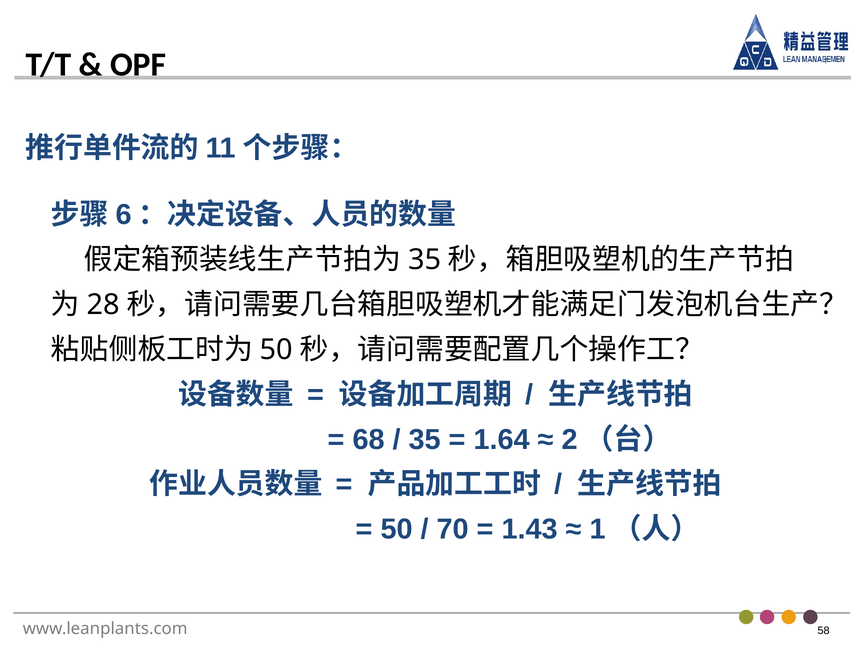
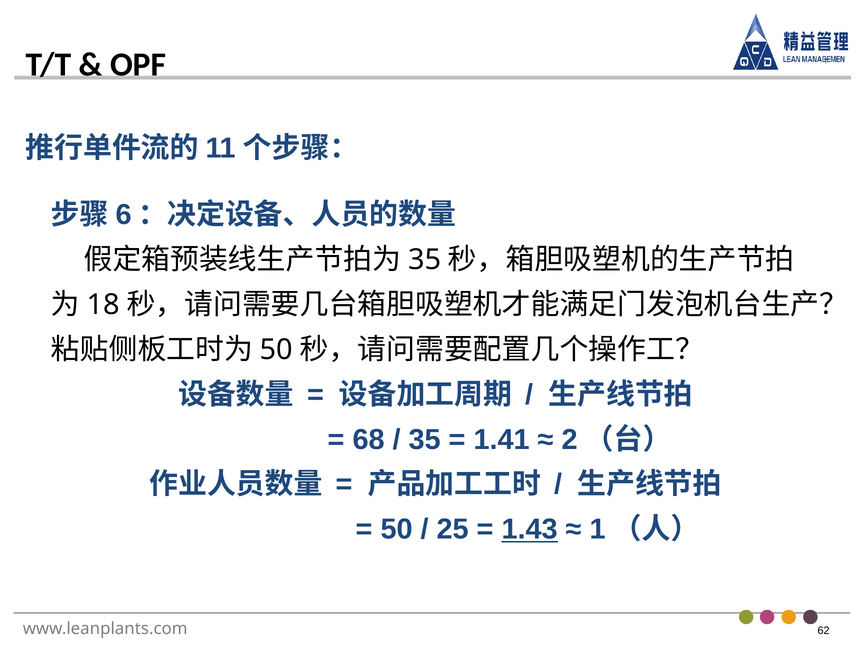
28: 28 -> 18
1.64: 1.64 -> 1.41
70: 70 -> 25
1.43 underline: none -> present
58: 58 -> 62
